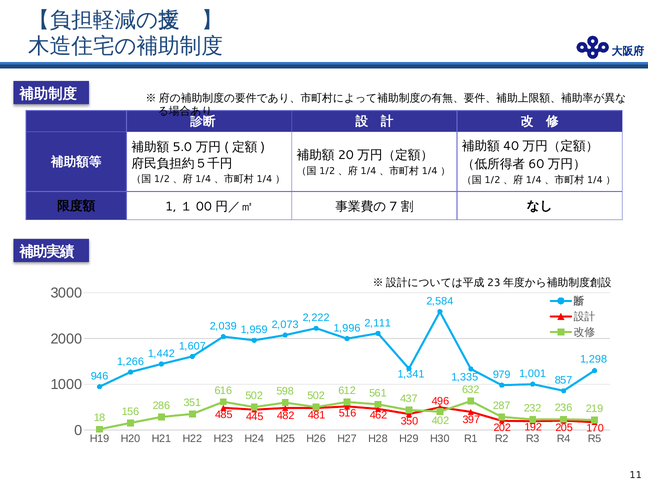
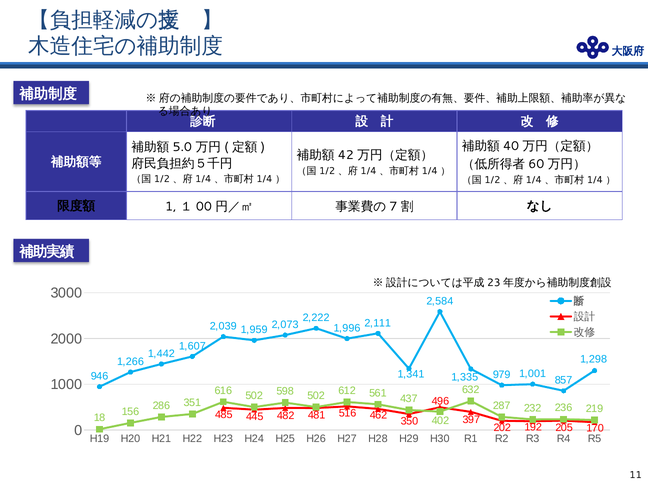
20: 20 -> 42
